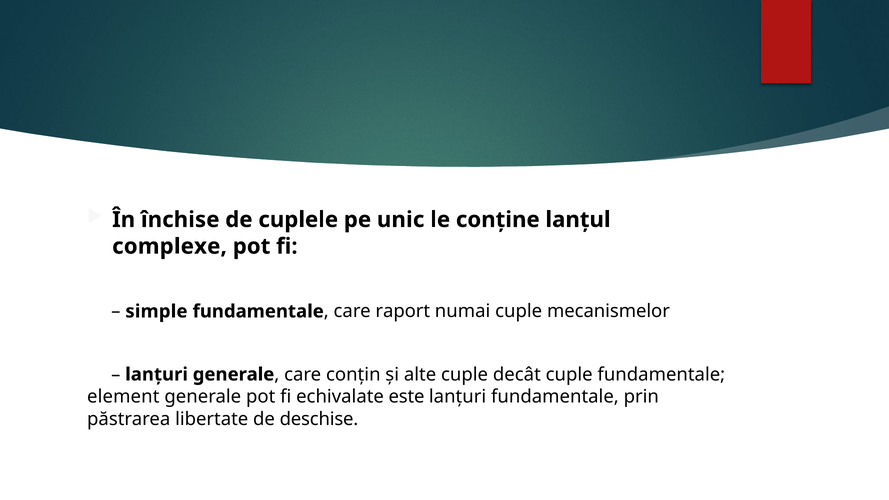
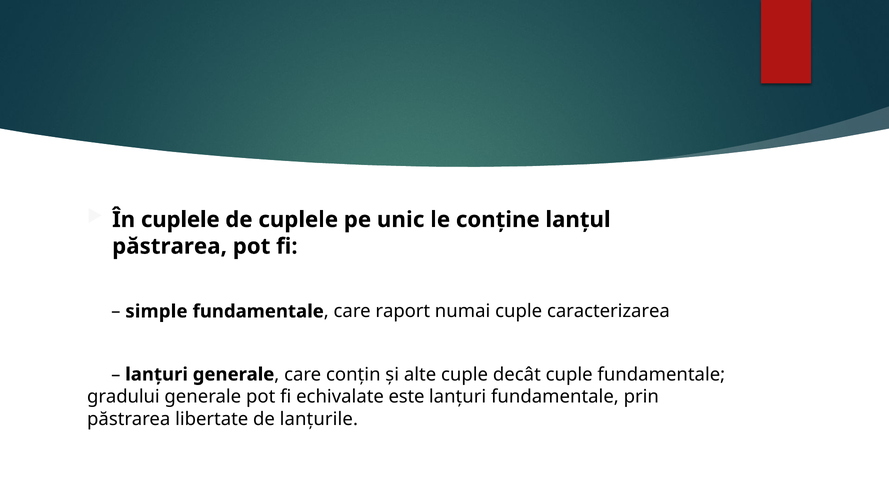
În închise: închise -> cuplele
complexe at (169, 246): complexe -> păstrarea
mecanismelor: mecanismelor -> caracterizarea
element: element -> gradului
deschise: deschise -> lanțurile
